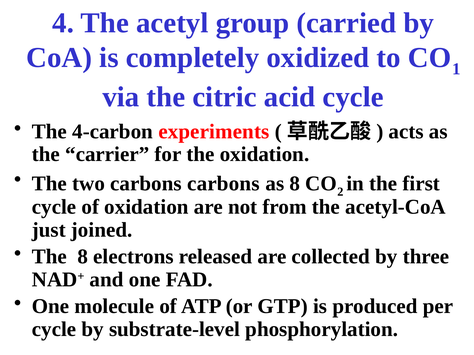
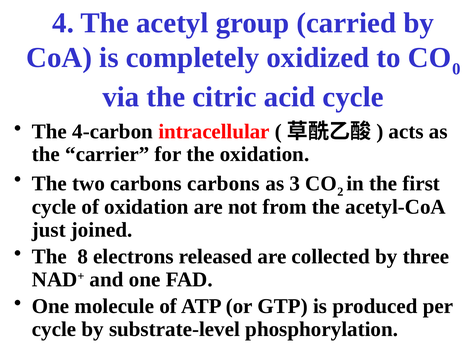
1: 1 -> 0
experiments: experiments -> intracellular
as 8: 8 -> 3
